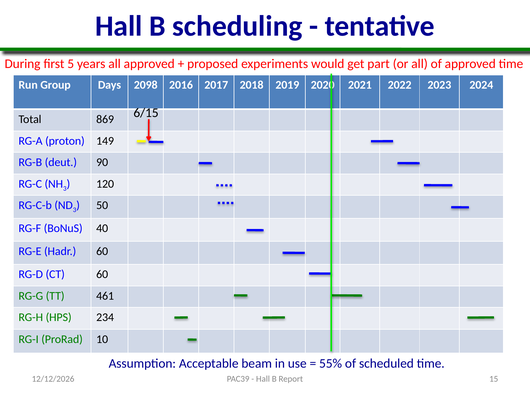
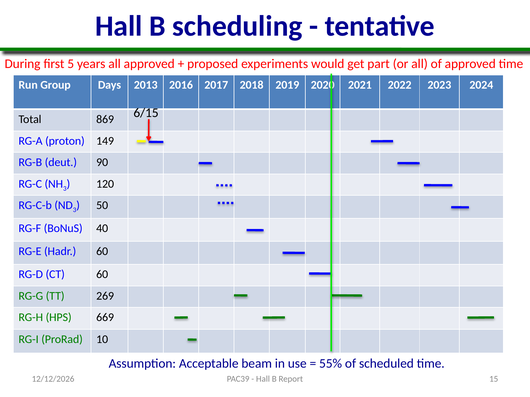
2098: 2098 -> 2013
461: 461 -> 269
234: 234 -> 669
